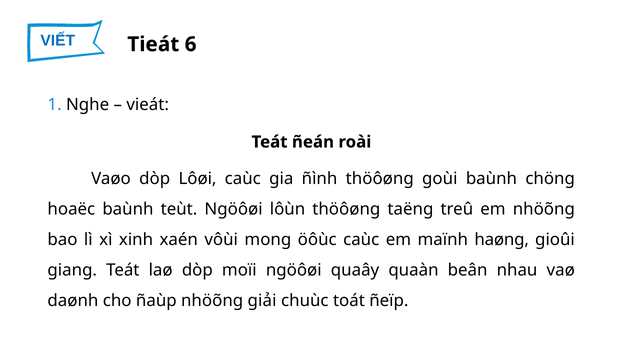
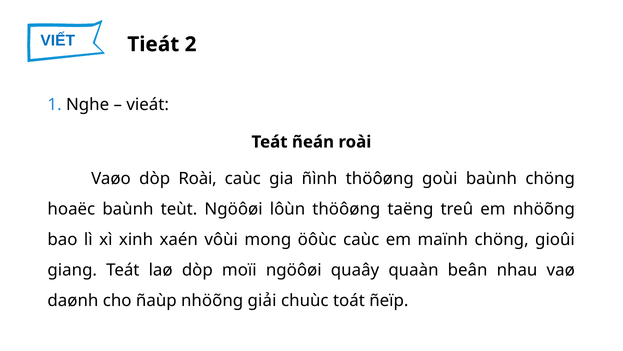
6: 6 -> 2
dòp Lôøi: Lôøi -> Roài
maïnh haøng: haøng -> chöng
